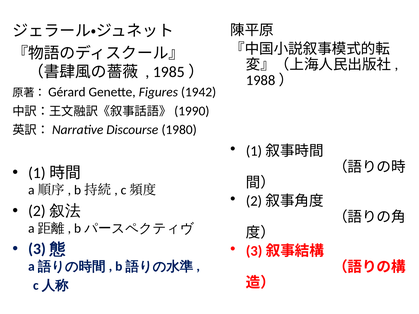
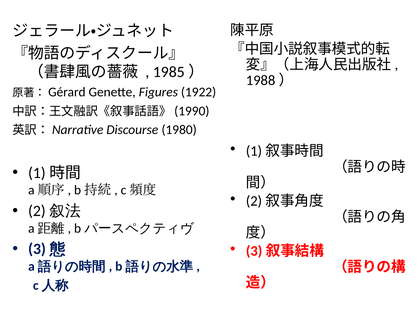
1942: 1942 -> 1922
